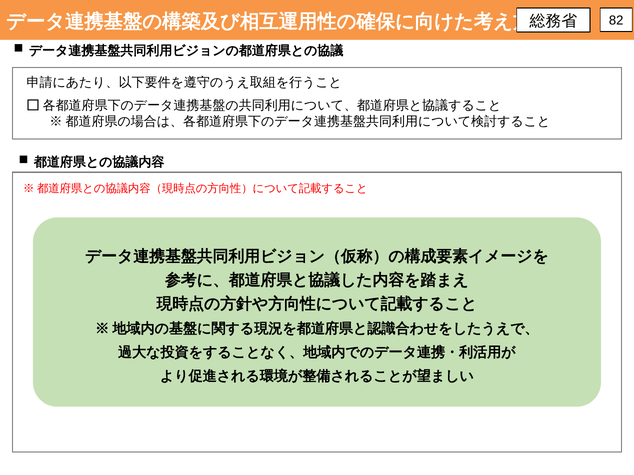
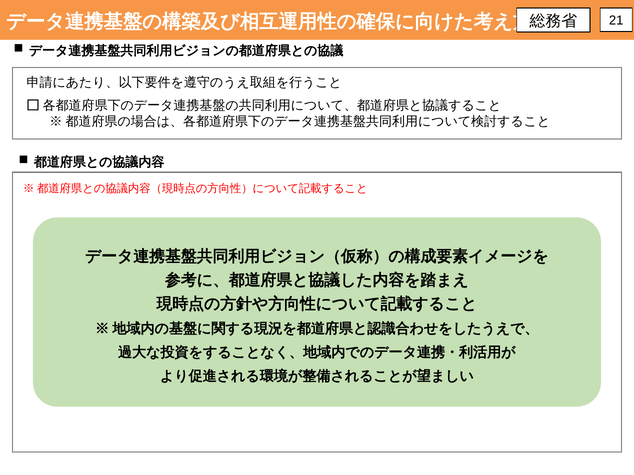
82: 82 -> 21
